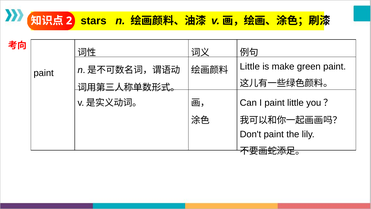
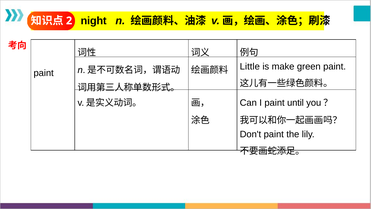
stars: stars -> night
paint little: little -> until
